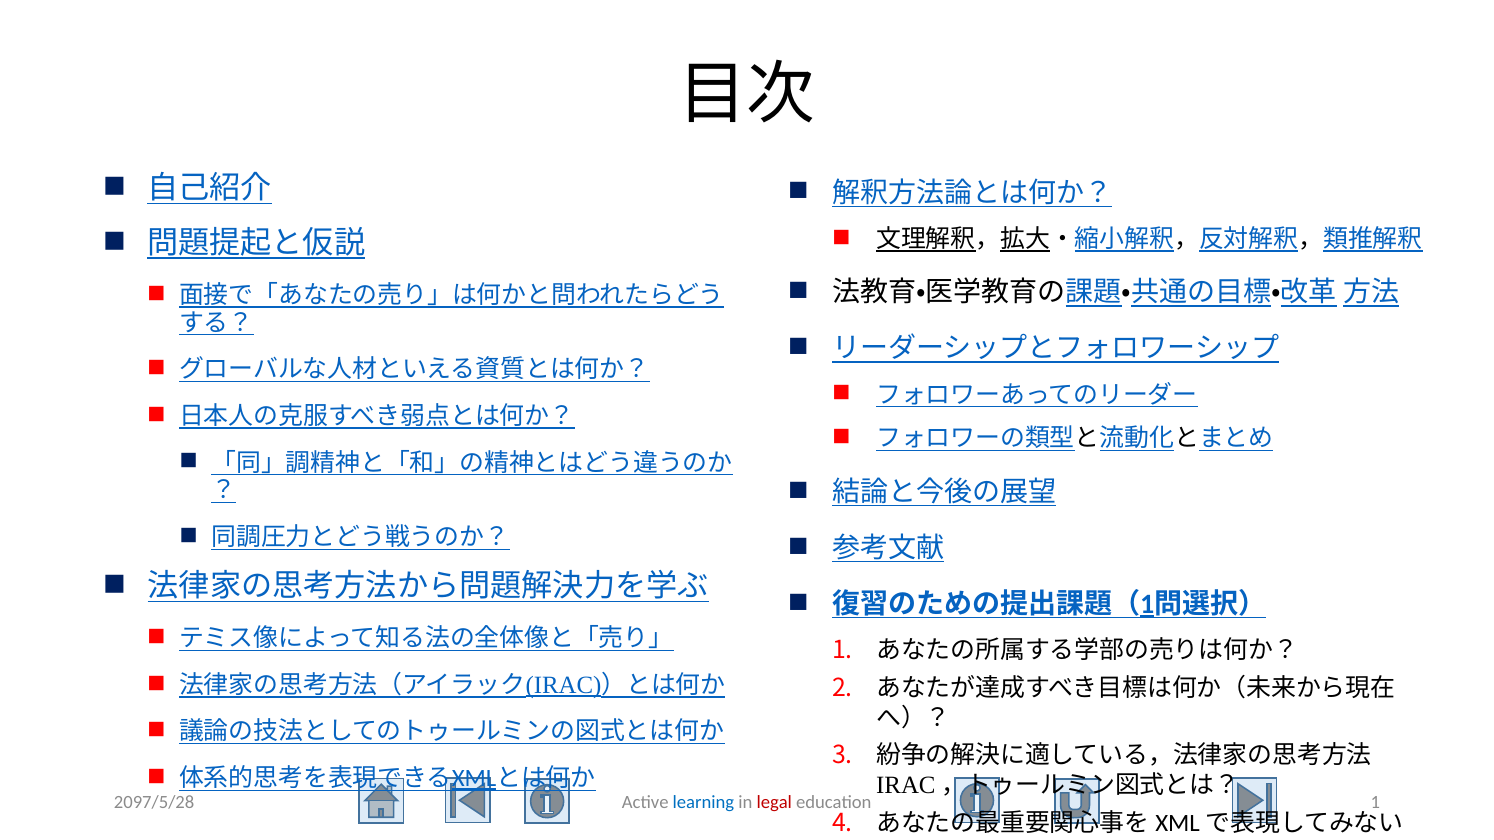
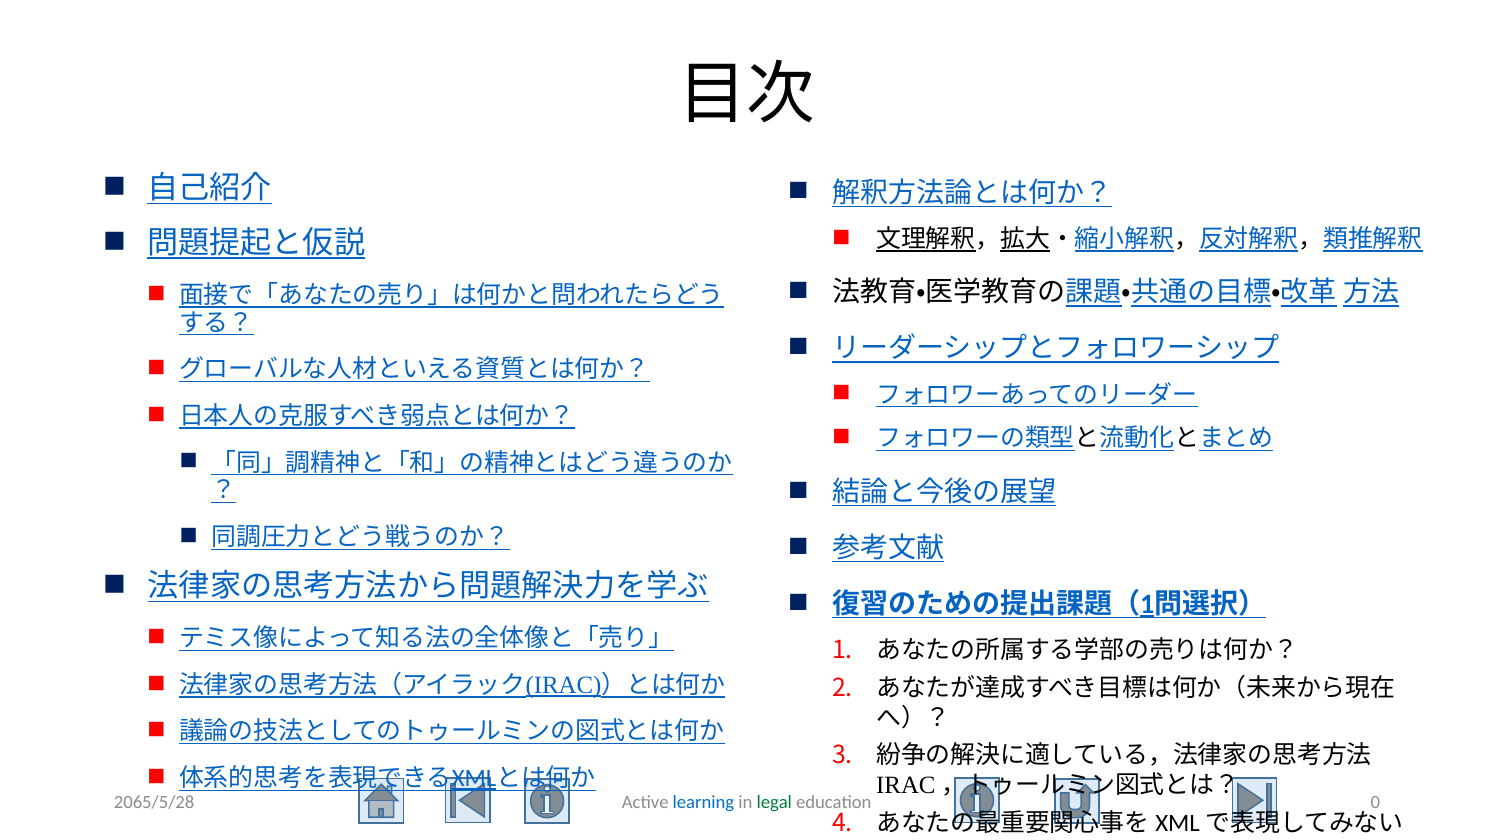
2097/5/28: 2097/5/28 -> 2065/5/28
legal colour: red -> green
education 1: 1 -> 0
